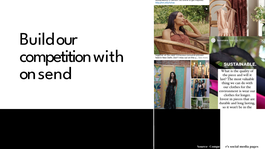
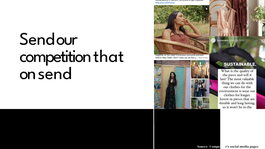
Build at (37, 39): Build -> Send
with: with -> that
